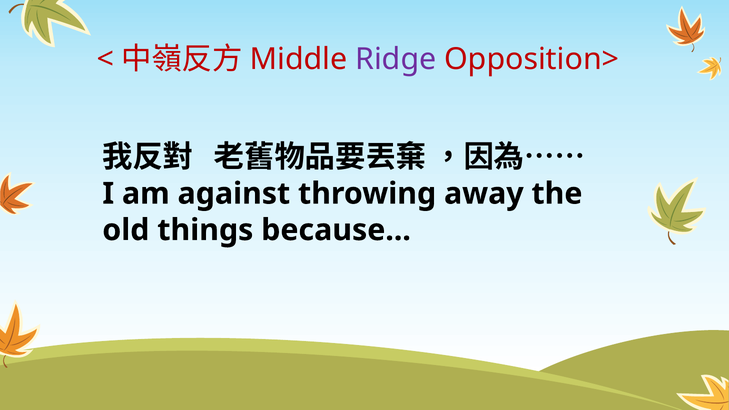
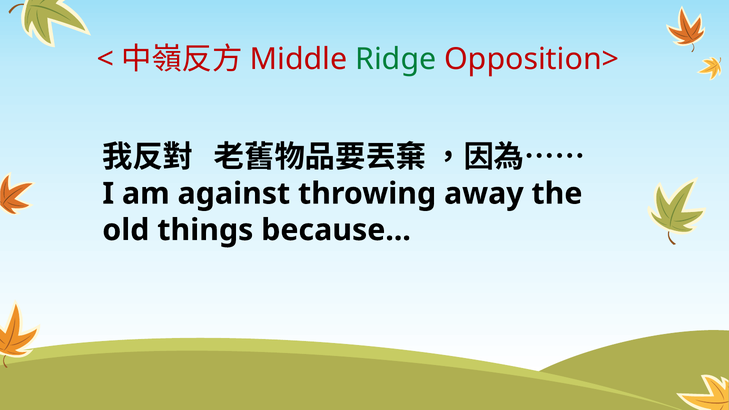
Ridge colour: purple -> green
